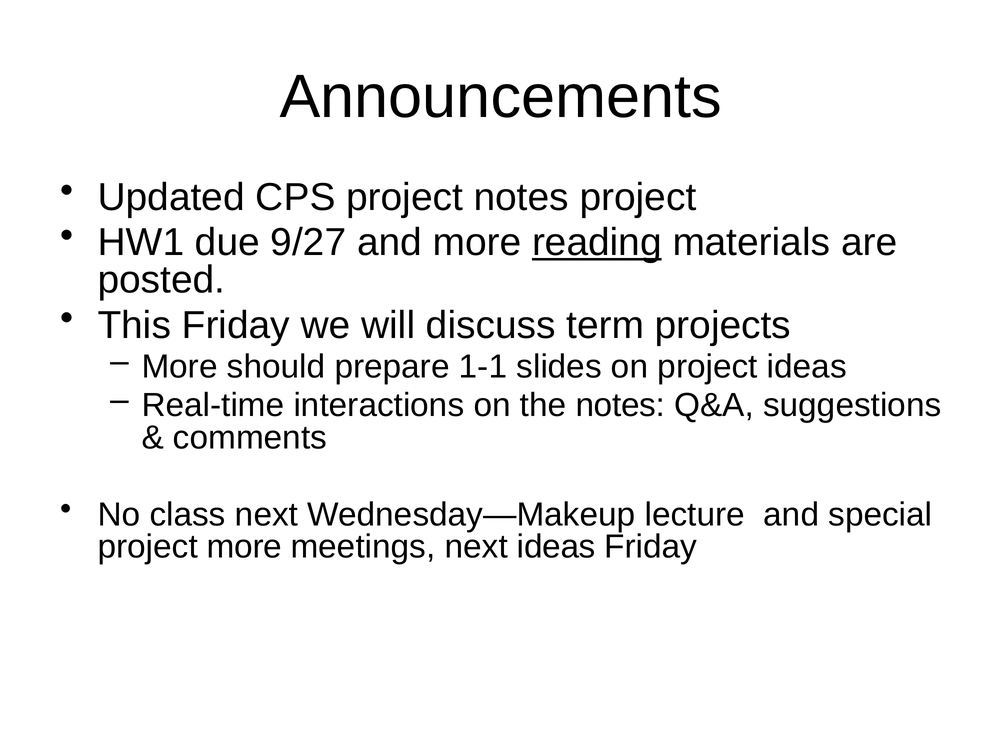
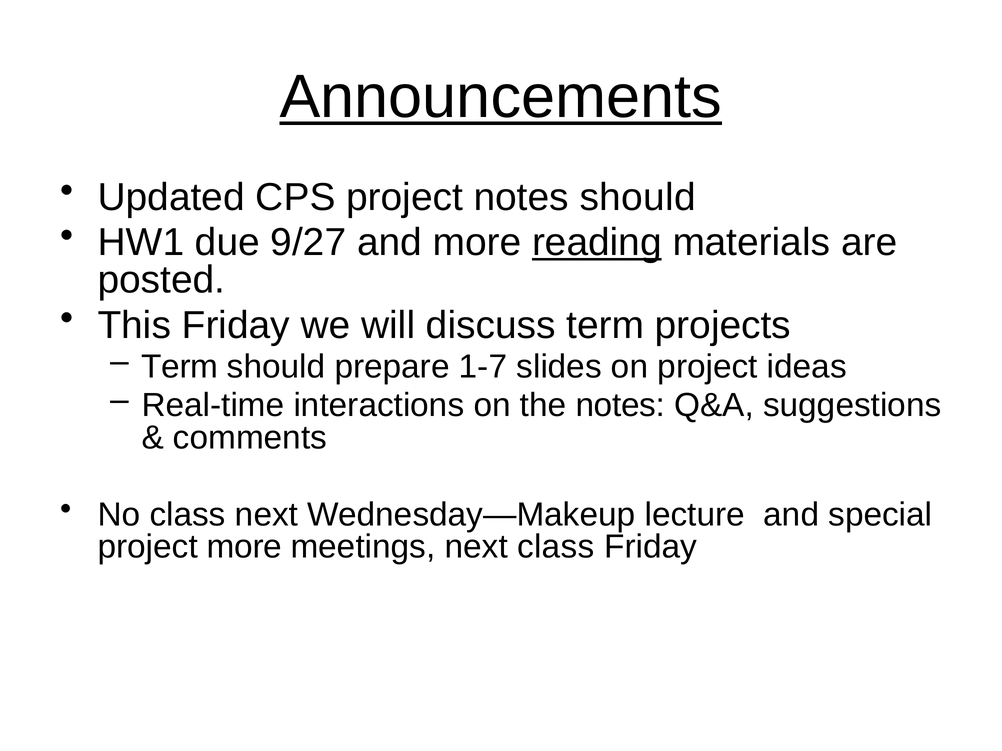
Announcements underline: none -> present
notes project: project -> should
More at (180, 367): More -> Term
1-1: 1-1 -> 1-7
next ideas: ideas -> class
